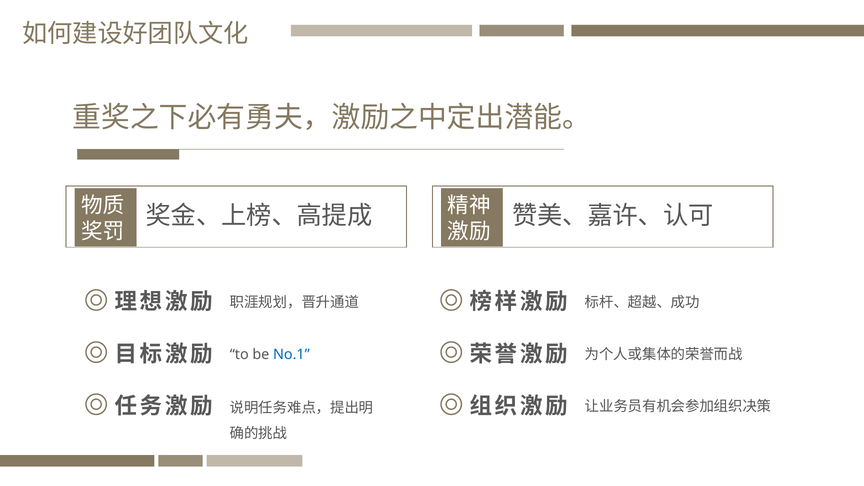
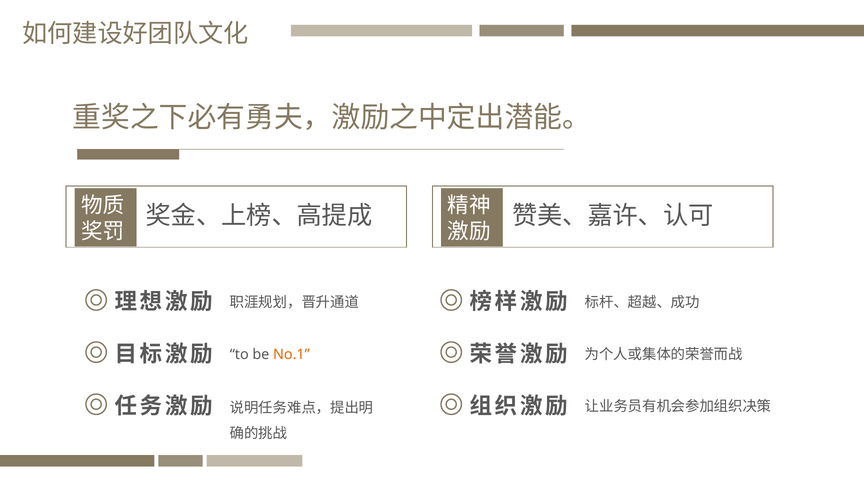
No.1 colour: blue -> orange
